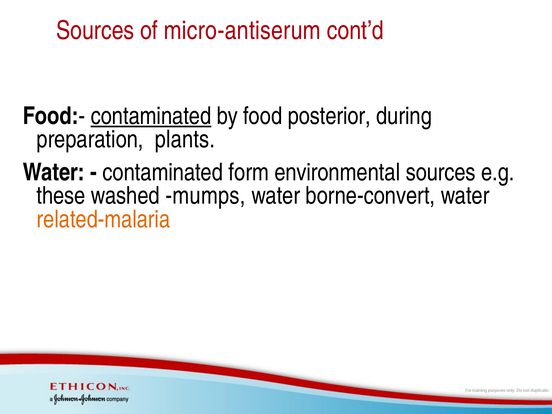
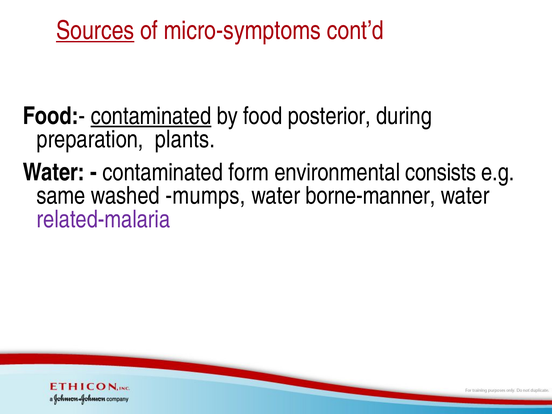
Sources at (95, 30) underline: none -> present
micro-antiserum: micro-antiserum -> micro-symptoms
environmental sources: sources -> consists
these: these -> same
borne-convert: borne-convert -> borne-manner
related-malaria colour: orange -> purple
